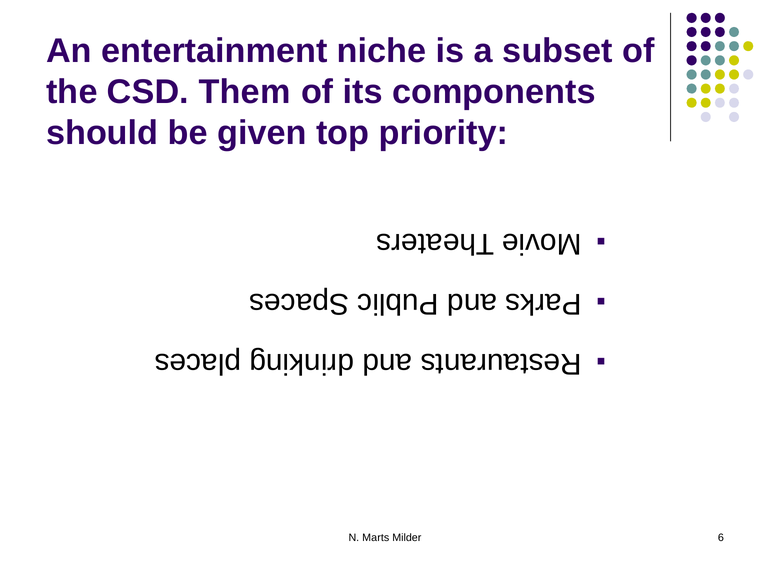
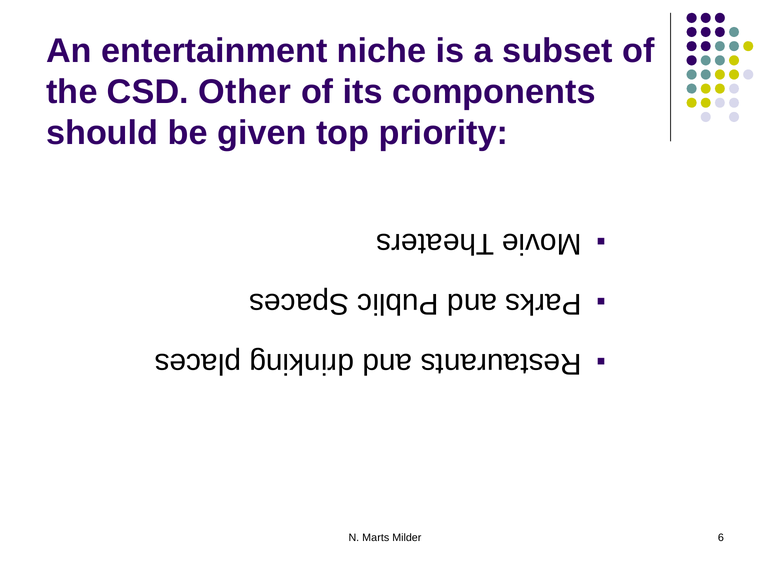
Them: Them -> Other
